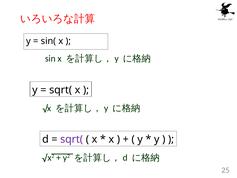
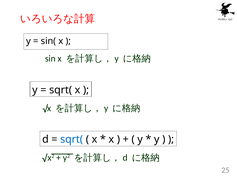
sqrt( at (72, 139) colour: purple -> blue
